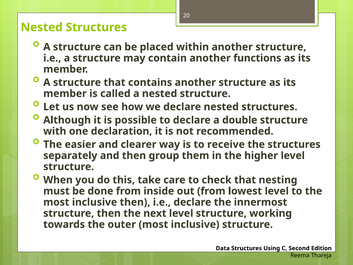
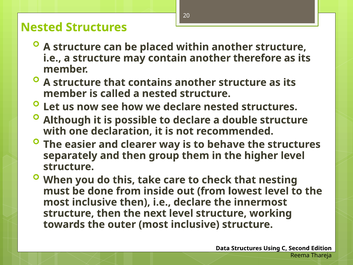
functions: functions -> therefore
receive: receive -> behave
